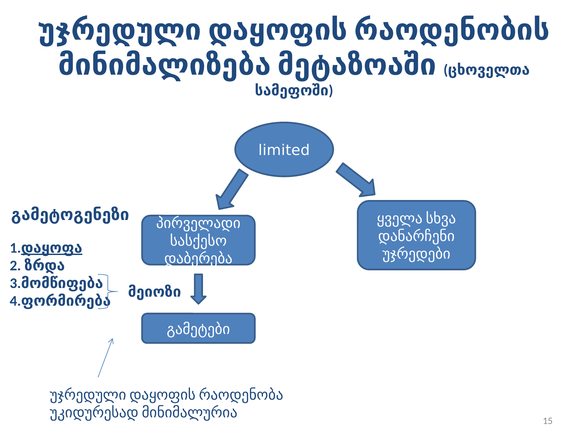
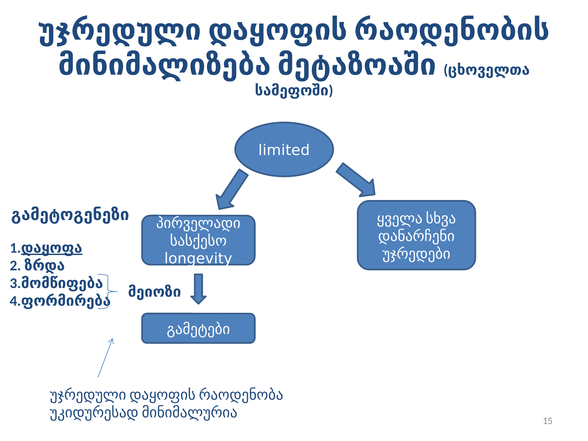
დაბერება: დაბერება -> longevity
